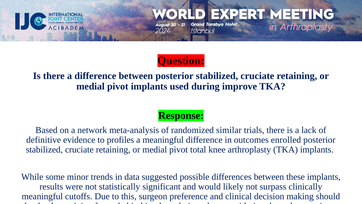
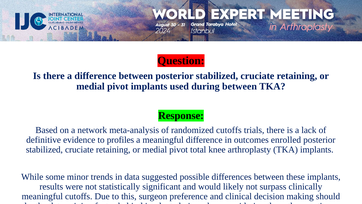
during improve: improve -> between
randomized similar: similar -> cutoffs
